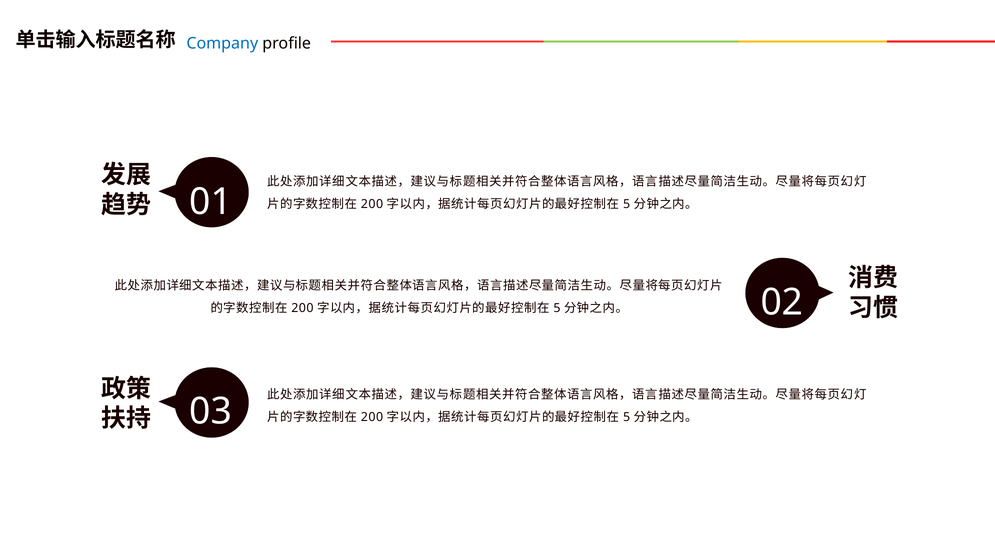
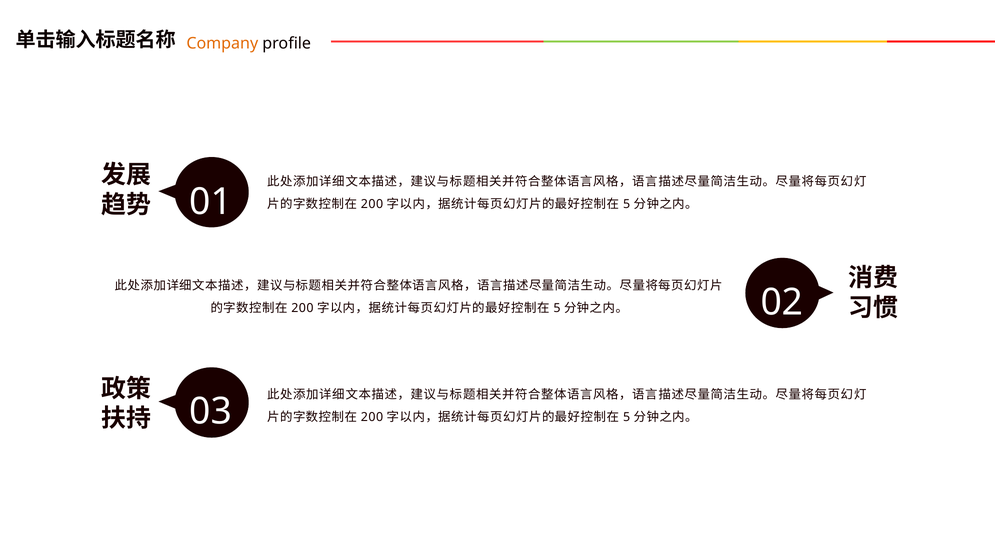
Company colour: blue -> orange
